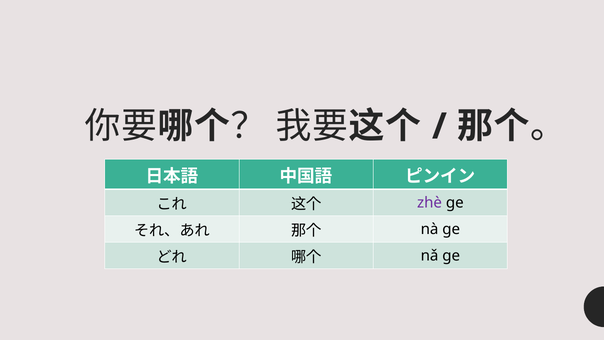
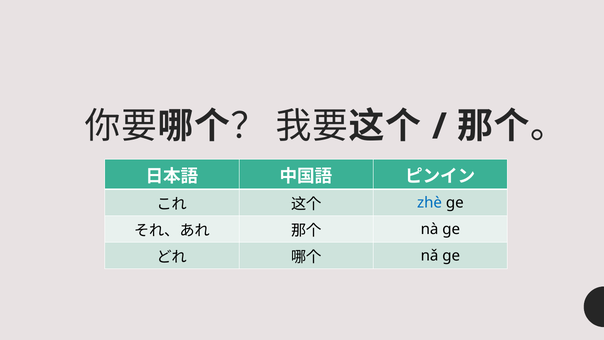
zhè colour: purple -> blue
